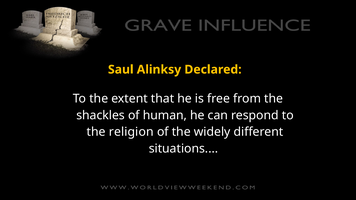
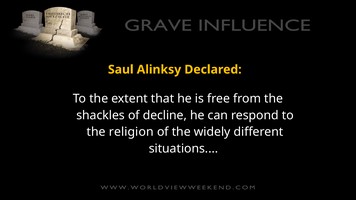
human: human -> decline
